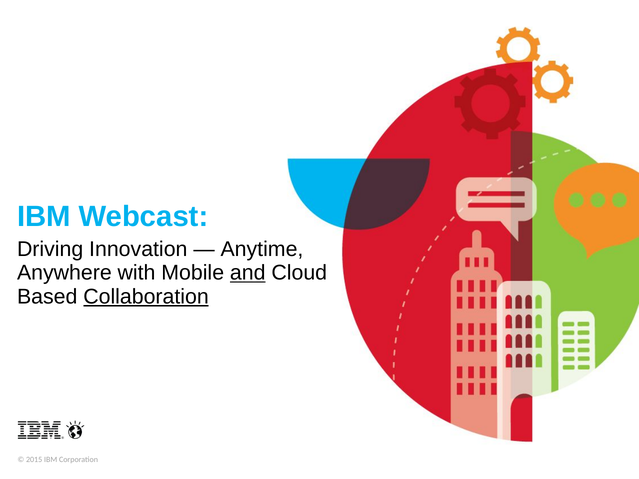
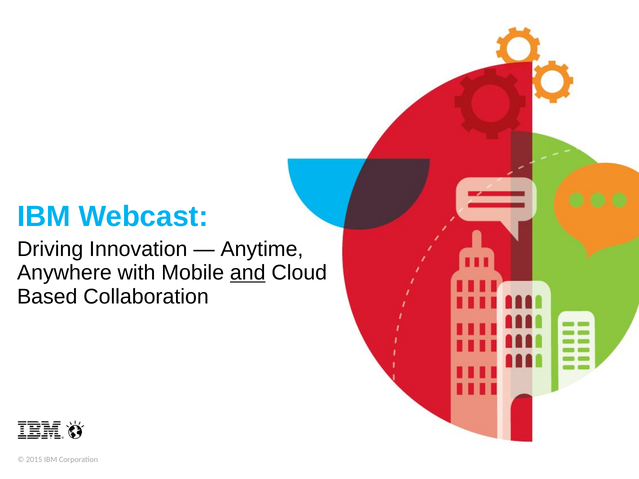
Collaboration underline: present -> none
